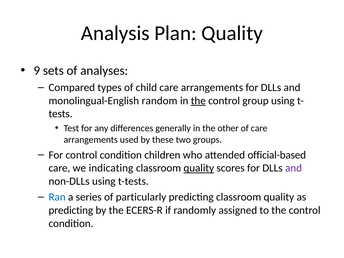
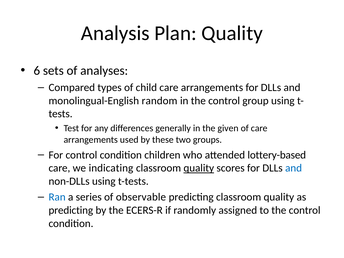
9: 9 -> 6
the at (198, 101) underline: present -> none
other: other -> given
official-based: official-based -> lottery-based
and at (294, 168) colour: purple -> blue
particularly: particularly -> observable
